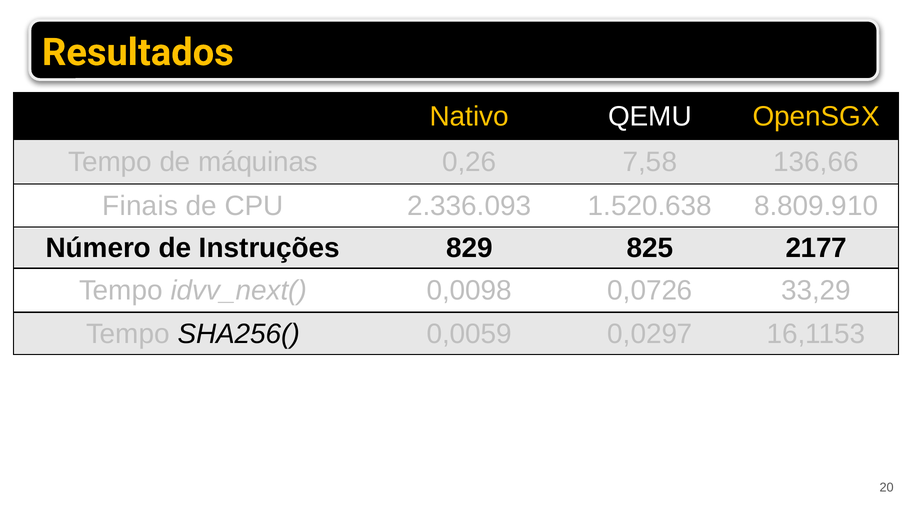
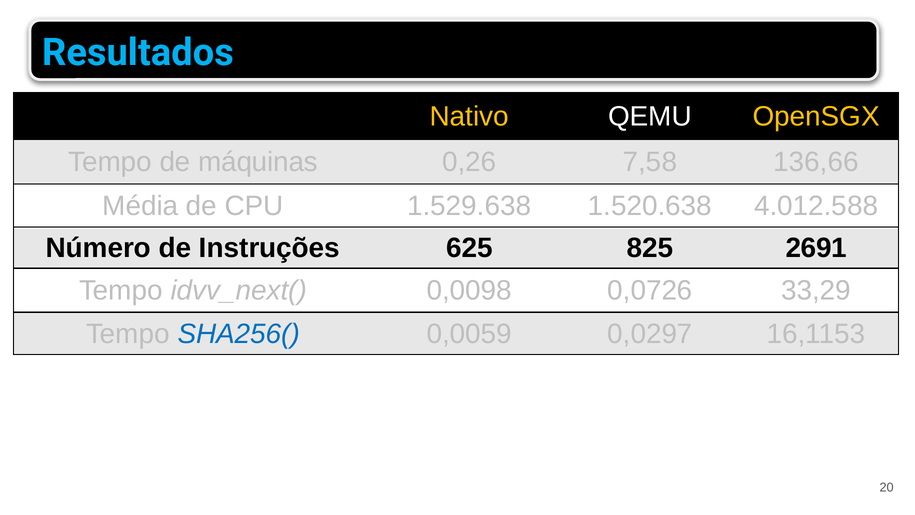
Resultados colour: yellow -> light blue
Finais: Finais -> Média
2.336.093: 2.336.093 -> 1.529.638
8.809.910: 8.809.910 -> 4.012.588
829: 829 -> 625
2177: 2177 -> 2691
SHA256( colour: black -> blue
